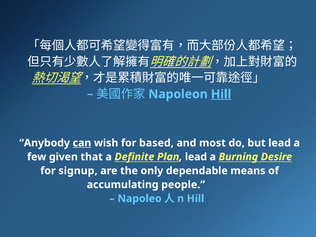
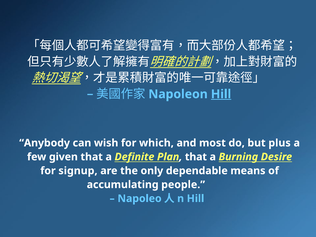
can underline: present -> none
based: based -> which
but lead: lead -> plus
Plan lead: lead -> that
